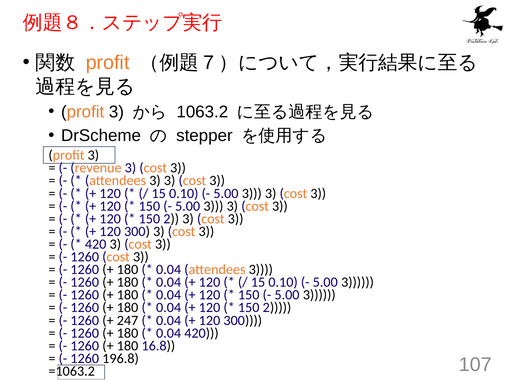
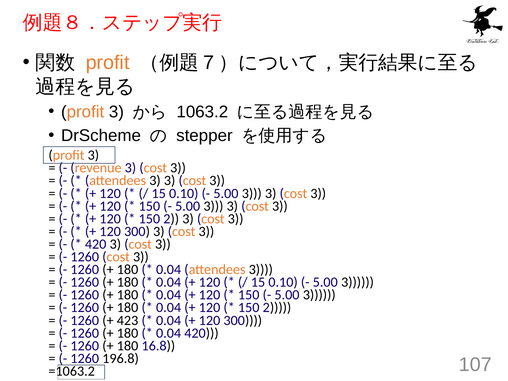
247: 247 -> 423
